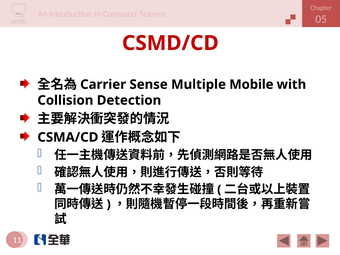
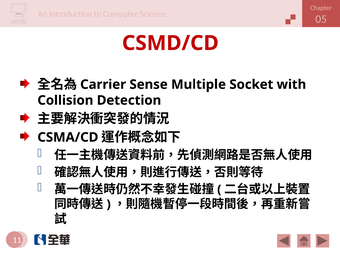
Mobile: Mobile -> Socket
